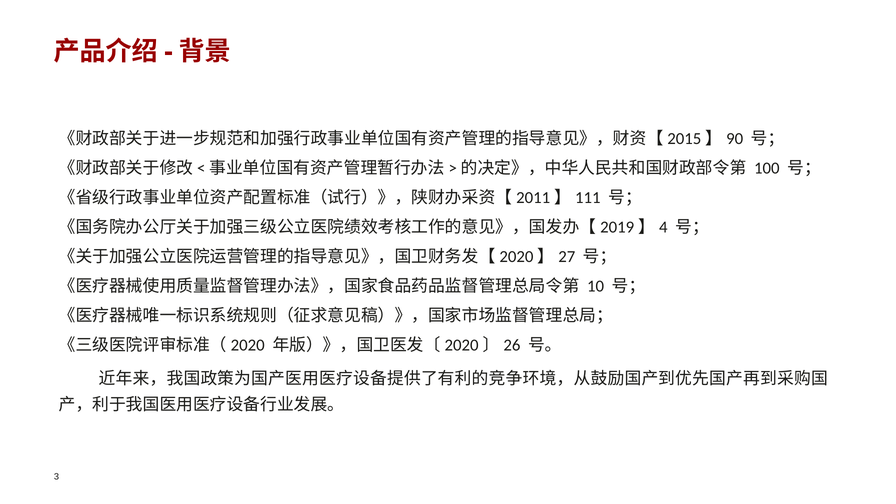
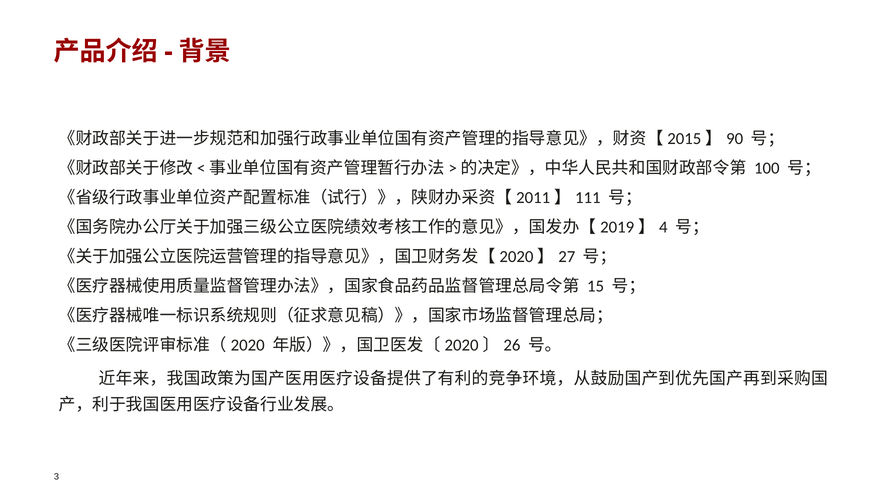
10: 10 -> 15
